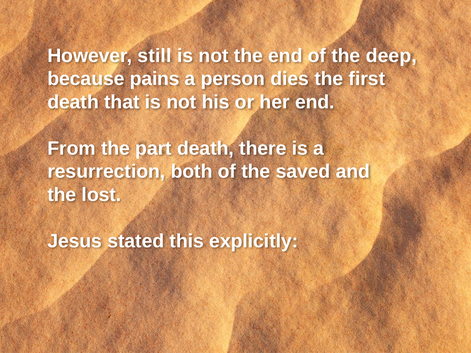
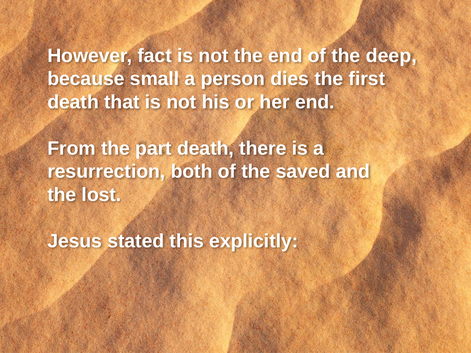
still: still -> fact
pains: pains -> small
